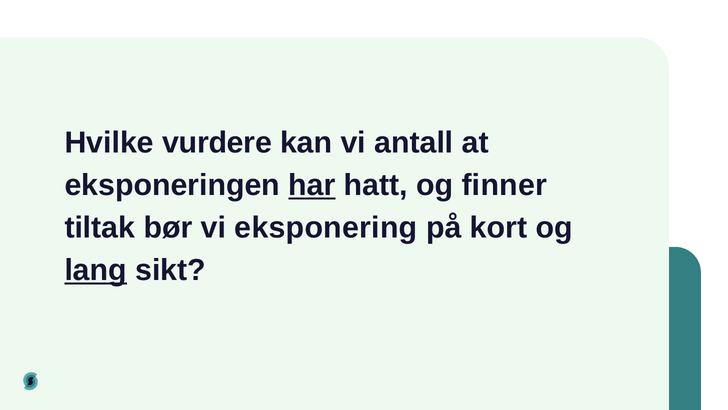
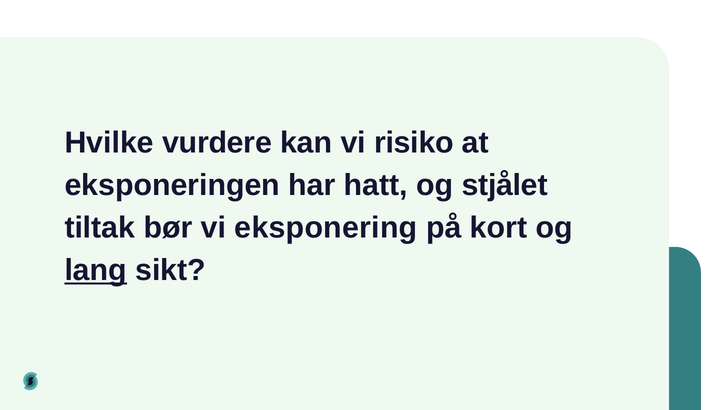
antall: antall -> risiko
har underline: present -> none
finner: finner -> stjålet
